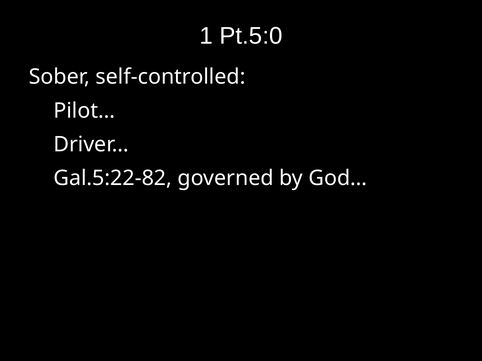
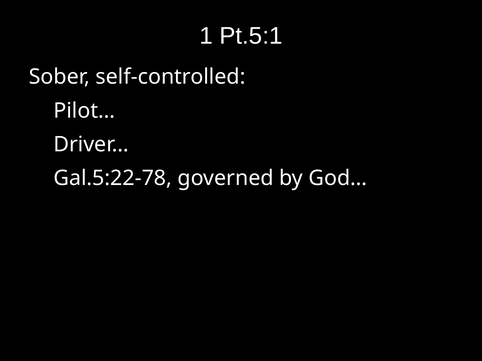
Pt.5:0: Pt.5:0 -> Pt.5:1
Gal.5:22-82: Gal.5:22-82 -> Gal.5:22-78
